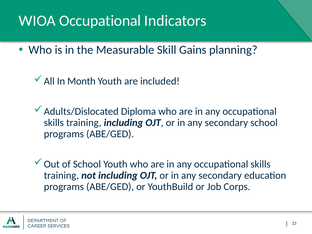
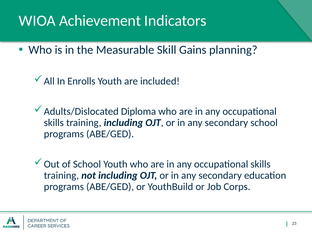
WIOA Occupational: Occupational -> Achievement
Month: Month -> Enrolls
